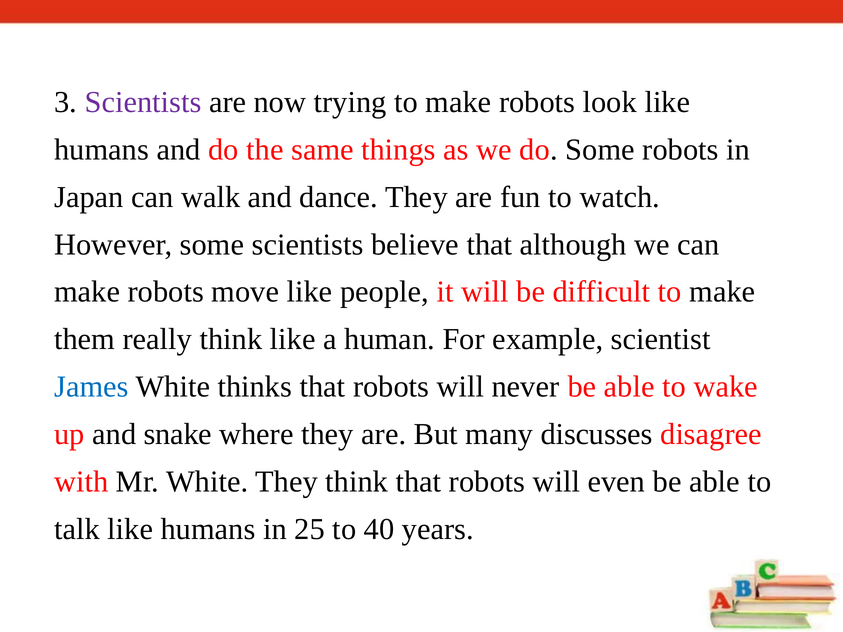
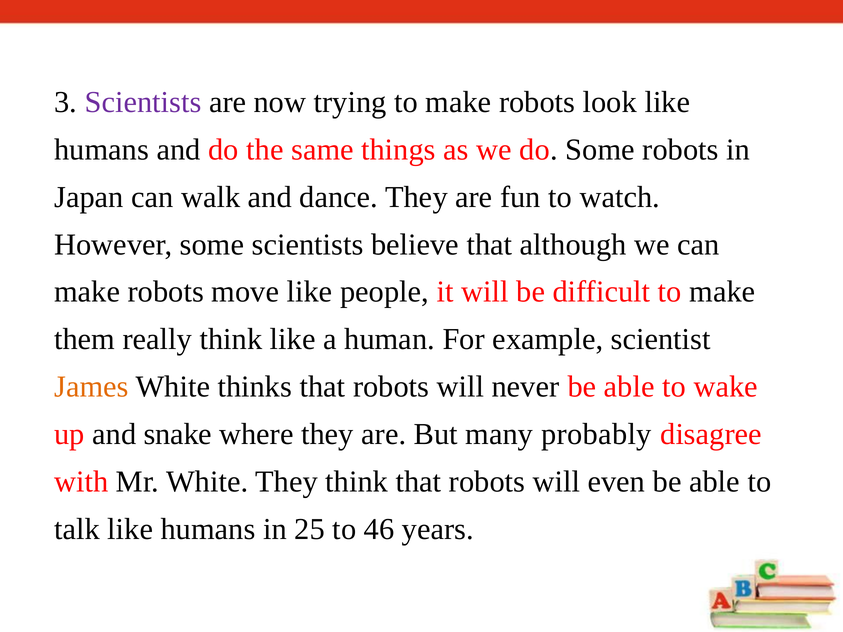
James colour: blue -> orange
discusses: discusses -> probably
40: 40 -> 46
